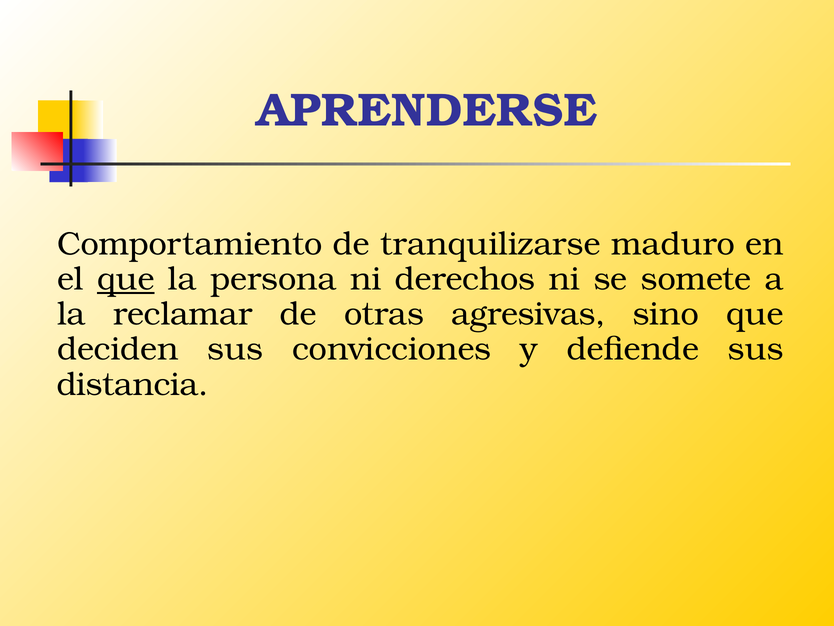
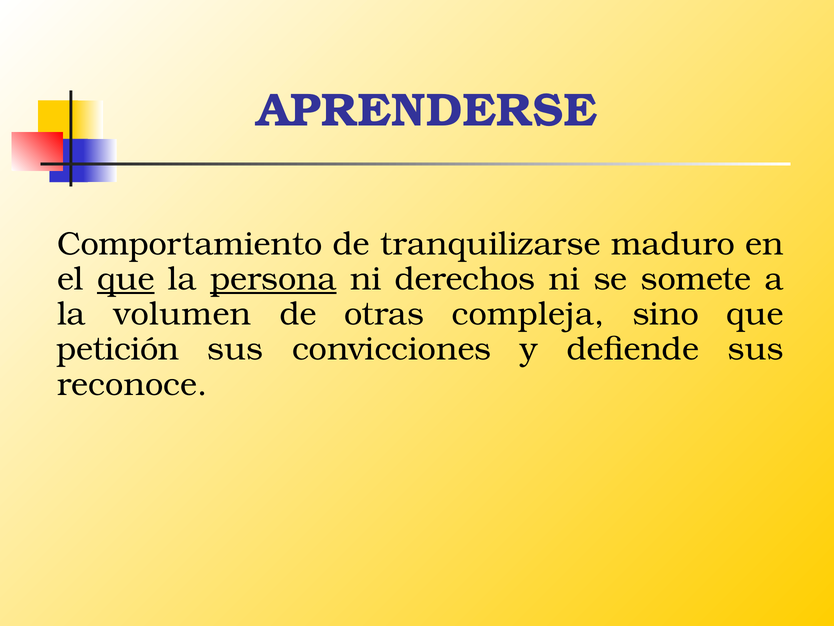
persona underline: none -> present
reclamar: reclamar -> volumen
agresivas: agresivas -> compleja
deciden: deciden -> petición
distancia: distancia -> reconoce
